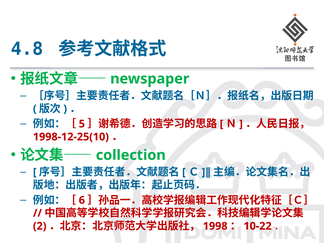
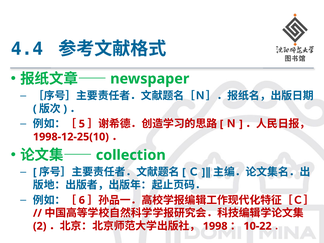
4.8: 4.8 -> 4.4
